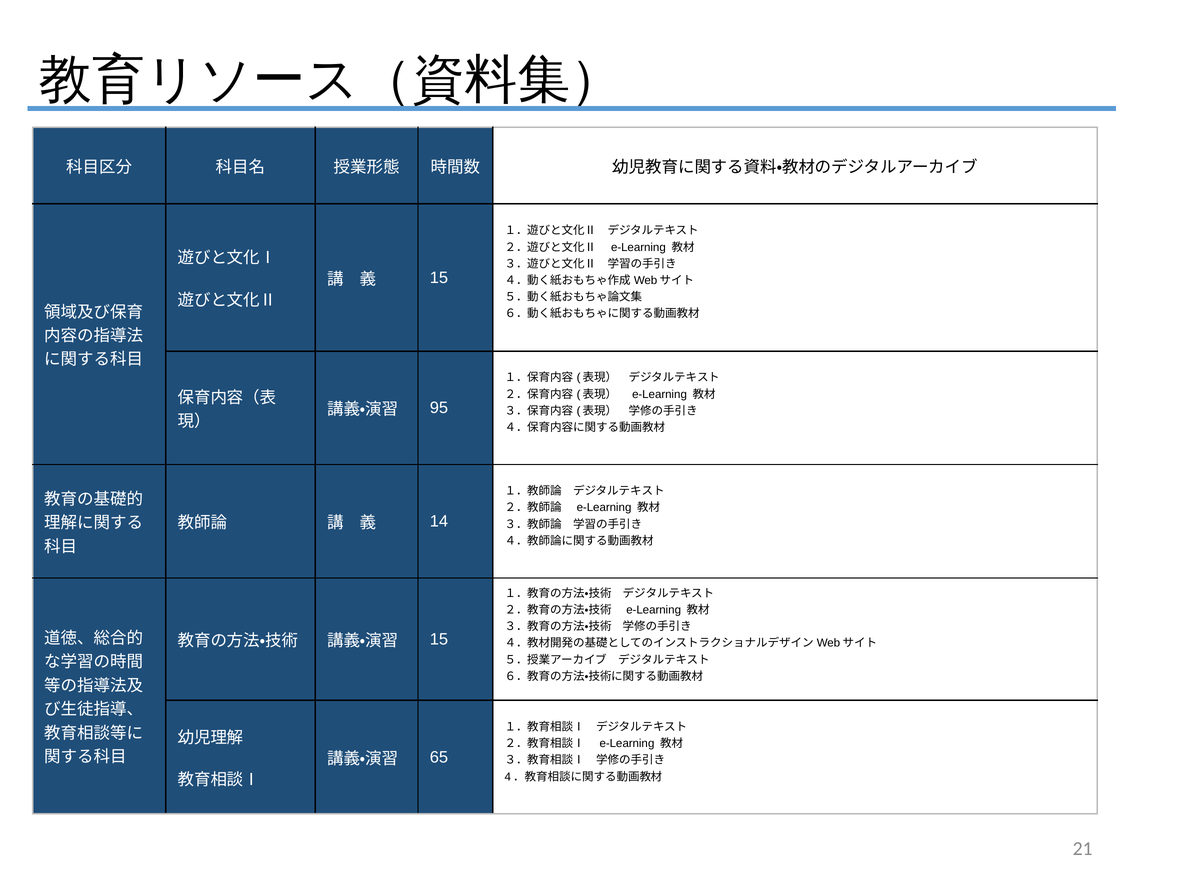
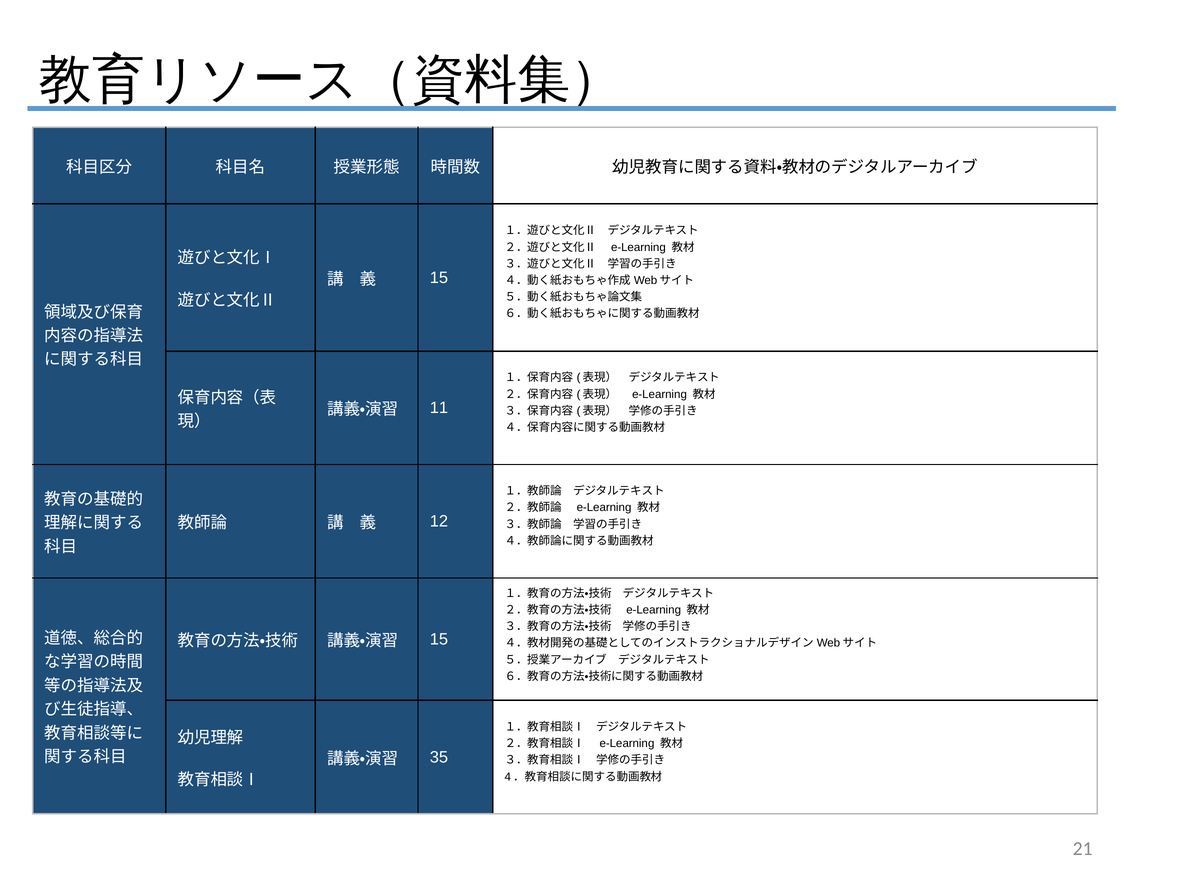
95: 95 -> 11
14: 14 -> 12
65: 65 -> 35
